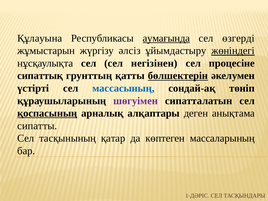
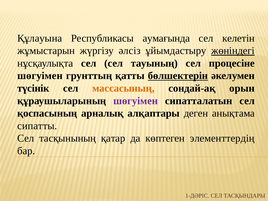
аумағында underline: present -> none
өзгерді: өзгерді -> келетін
негізінен: негізінен -> тауының
сипаттық at (40, 76): сипаттық -> шөгуімен
үстірті: үстірті -> түсінік
массасының colour: blue -> orange
төніп: төніп -> орын
қоспасының underline: present -> none
массаларының: массаларының -> элементтердің
